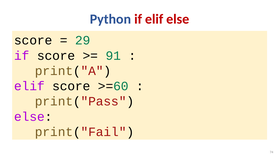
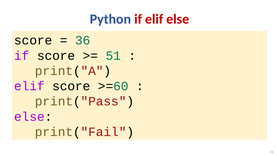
29: 29 -> 36
91: 91 -> 51
